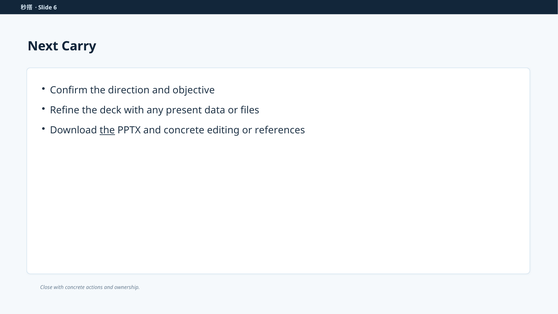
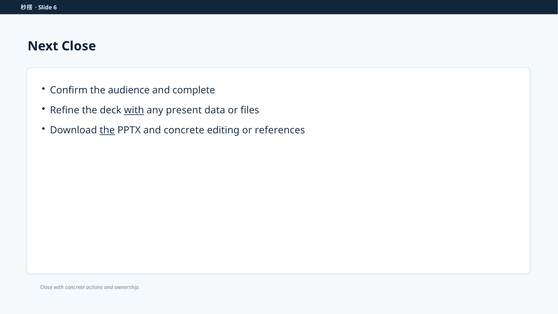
Next Carry: Carry -> Close
direction: direction -> audience
objective: objective -> complete
with at (134, 110) underline: none -> present
